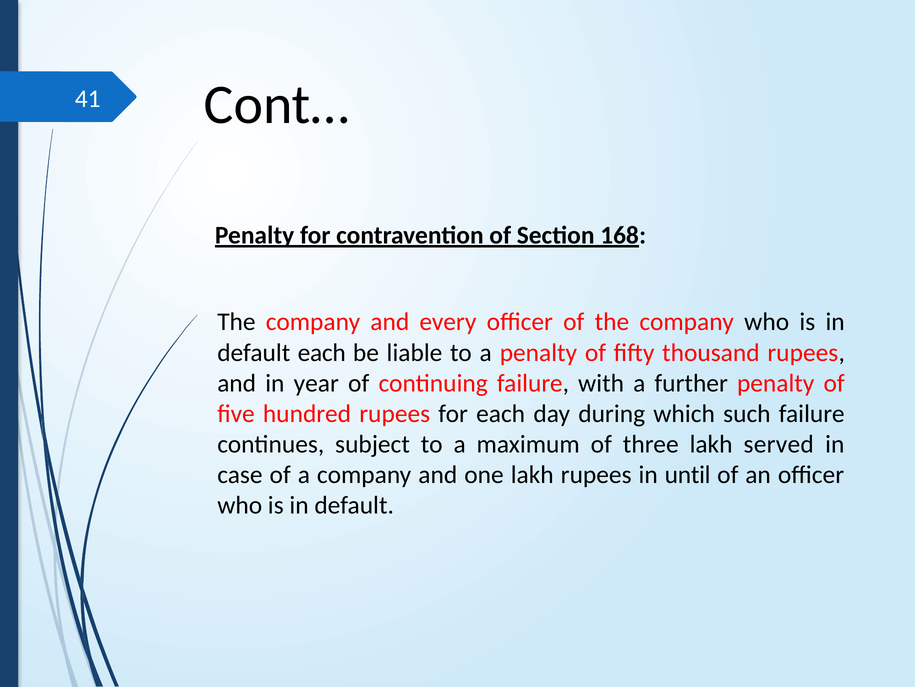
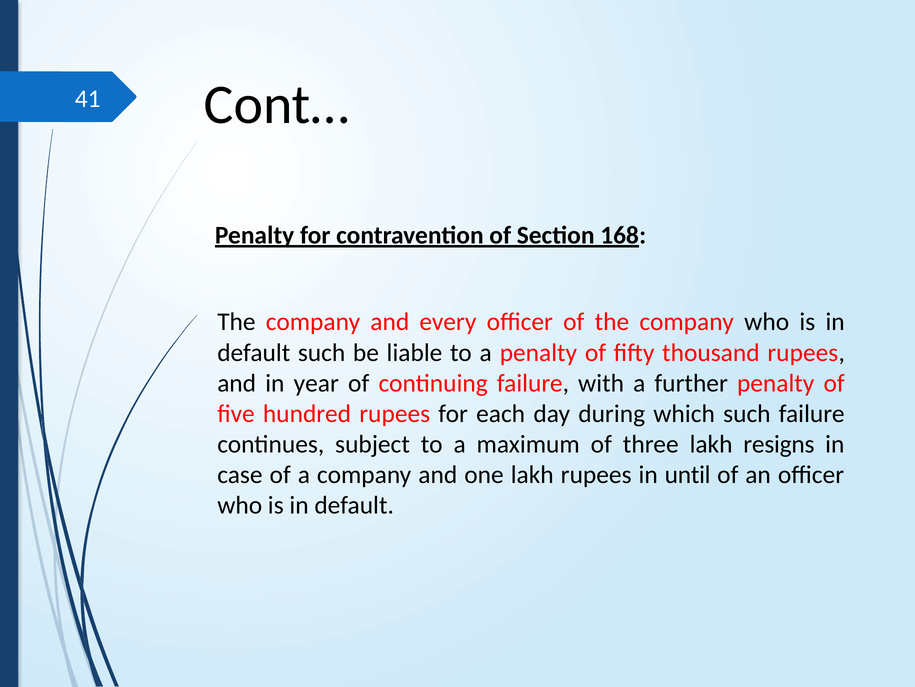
default each: each -> such
served: served -> resigns
